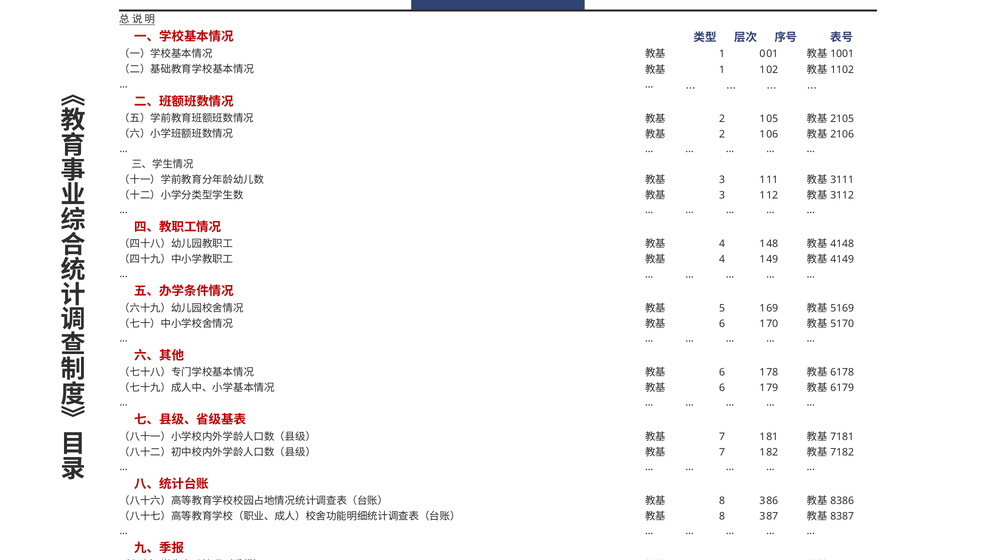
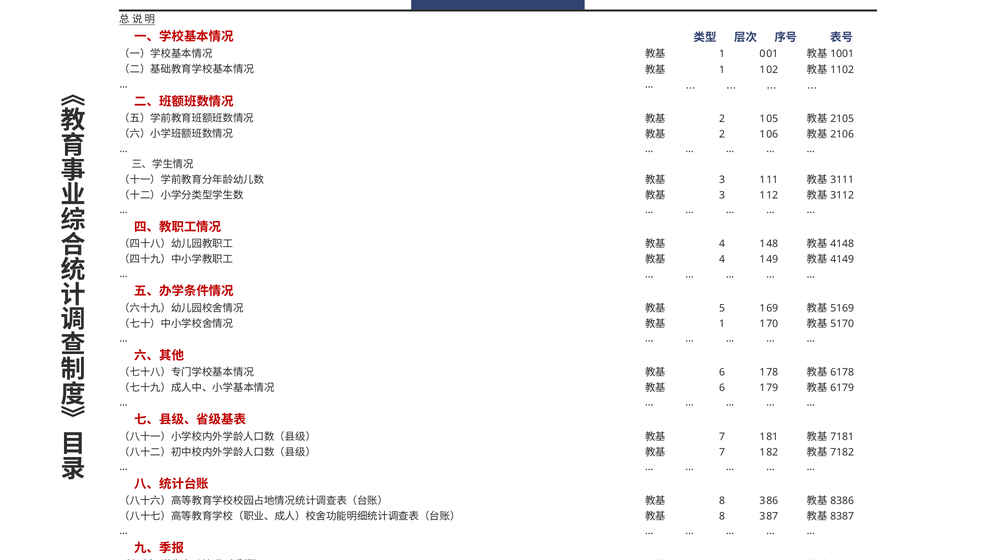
6 at (722, 324): 6 -> 1
